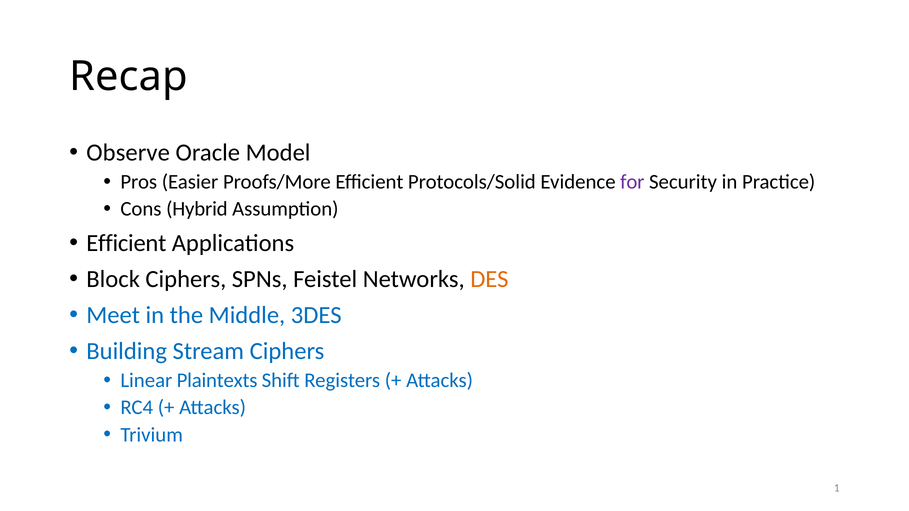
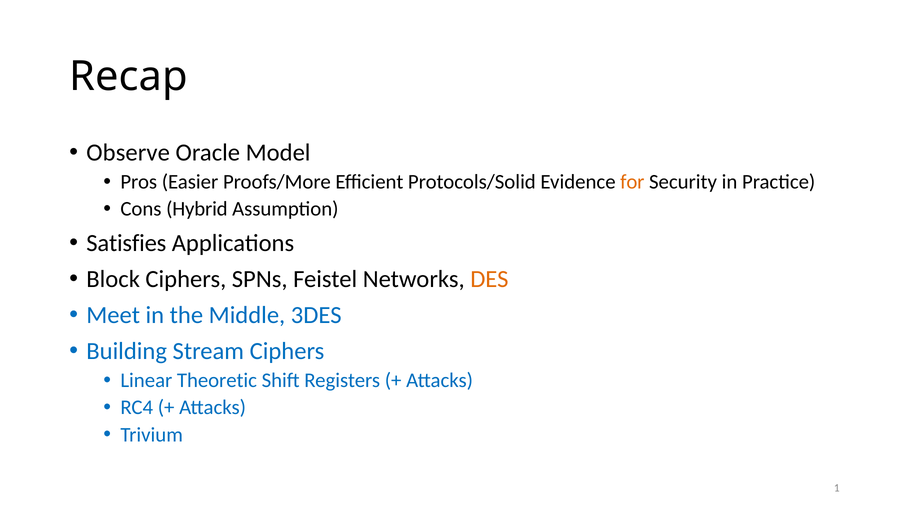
for colour: purple -> orange
Efficient at (126, 243): Efficient -> Satisfies
Plaintexts: Plaintexts -> Theoretic
